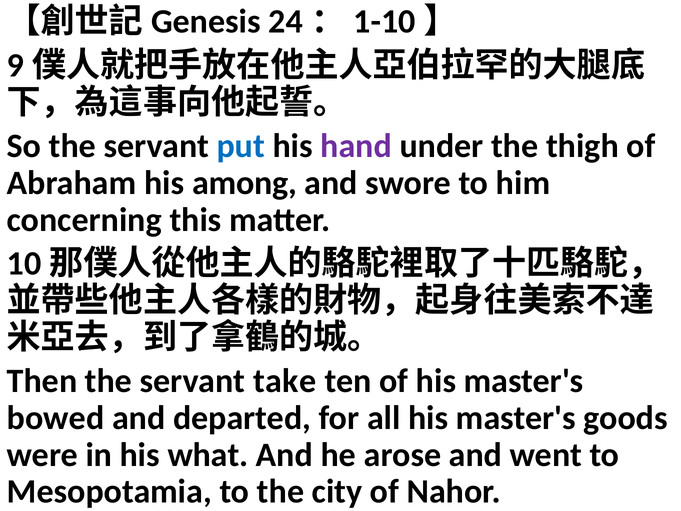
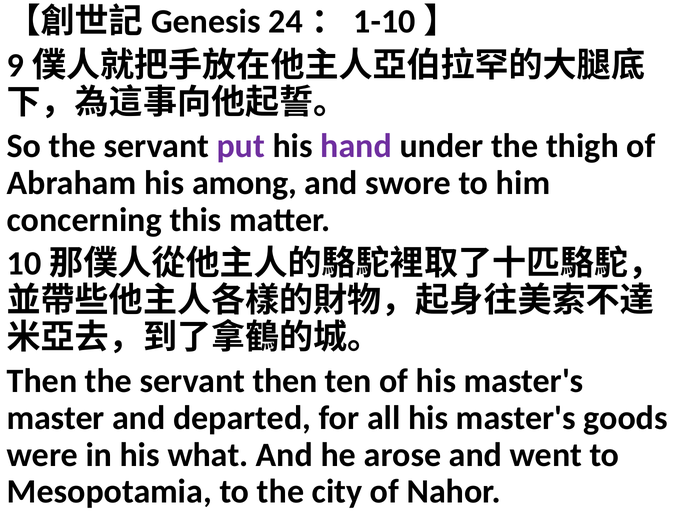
put colour: blue -> purple
servant take: take -> then
bowed: bowed -> master
